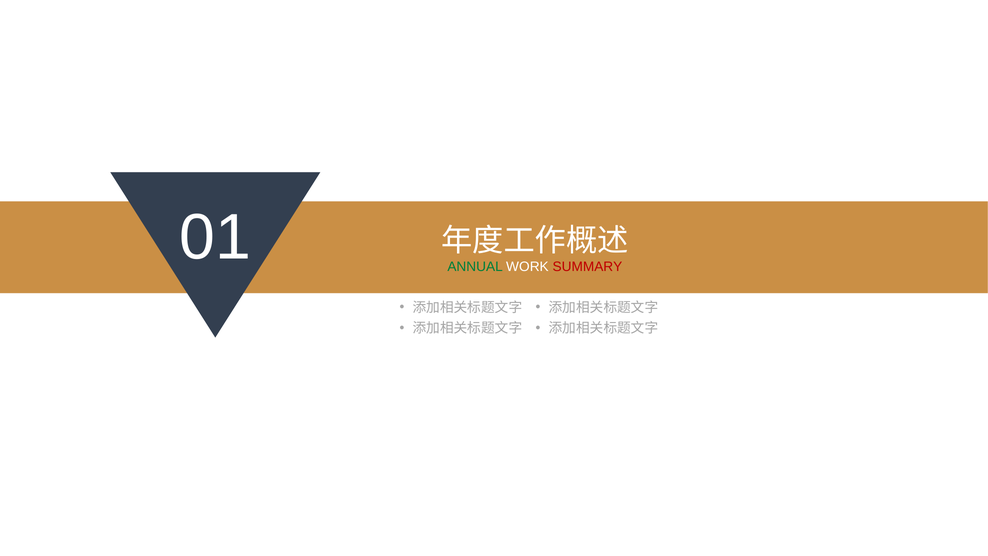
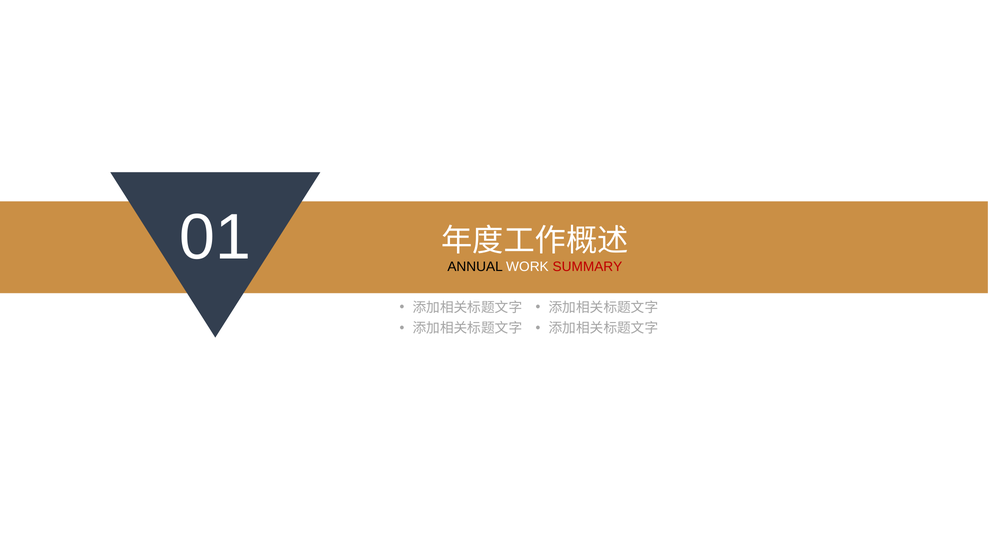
ANNUAL colour: green -> black
